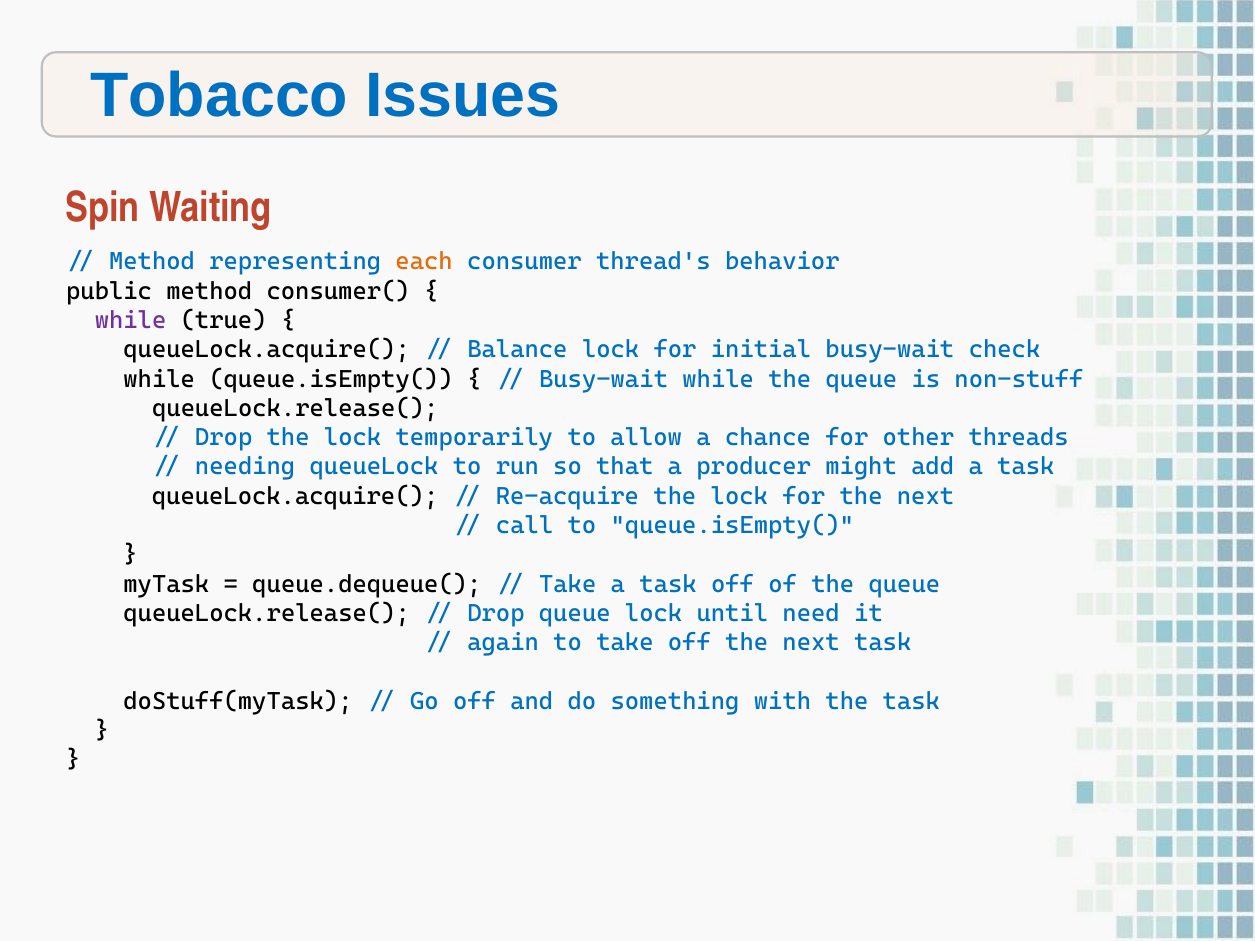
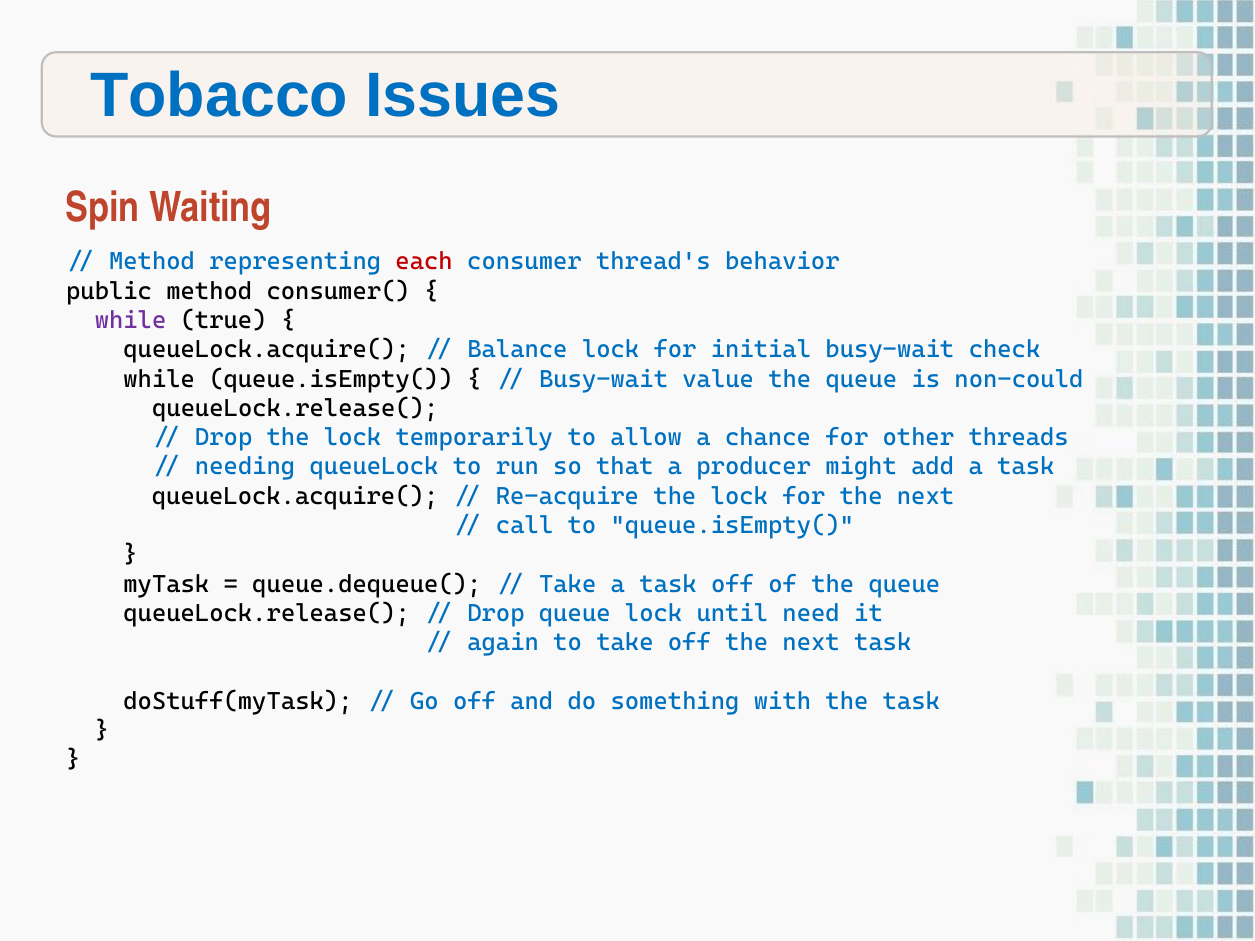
each colour: orange -> red
Busy-wait while: while -> value
non-stuff: non-stuff -> non-could
